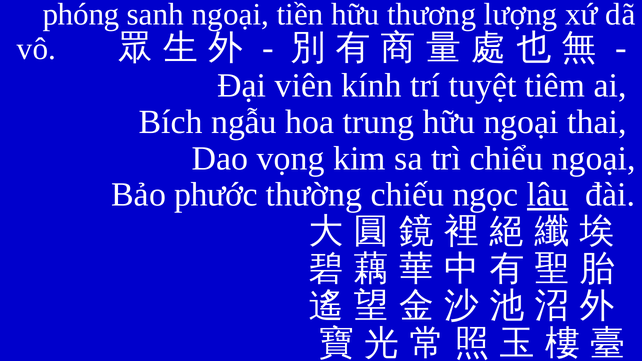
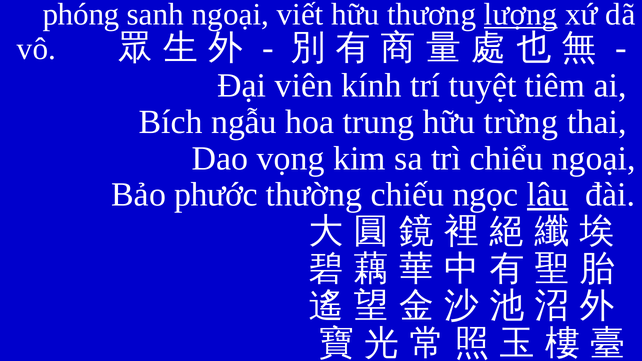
tiền: tiền -> viết
lượng underline: none -> present
hữu ngoại: ngoại -> trừng
